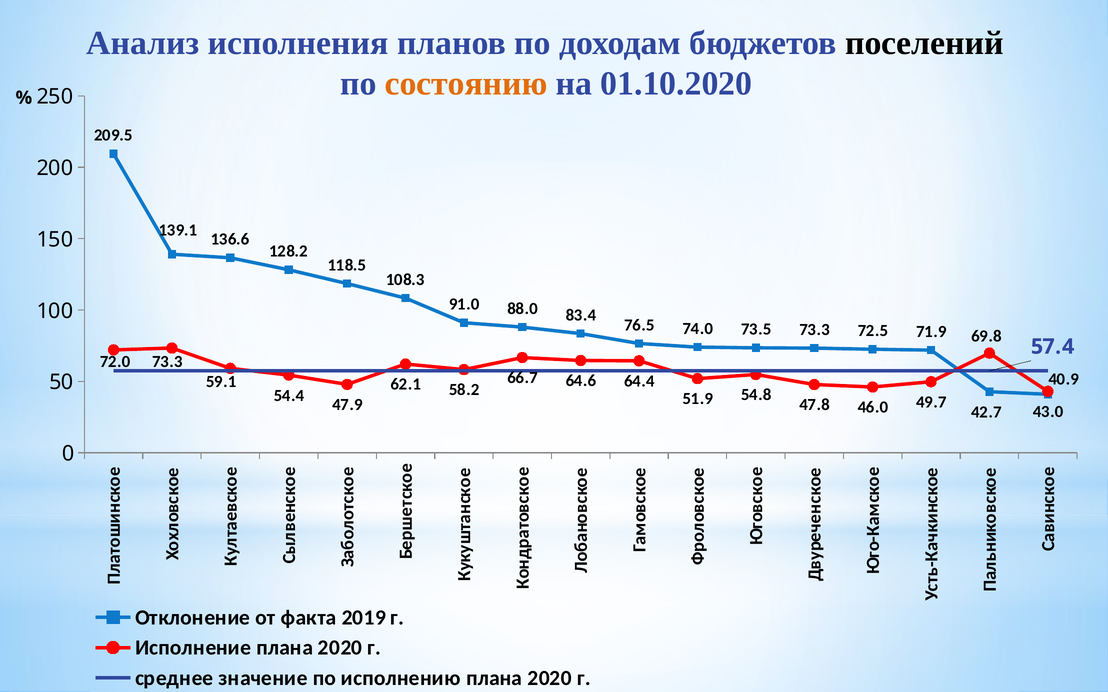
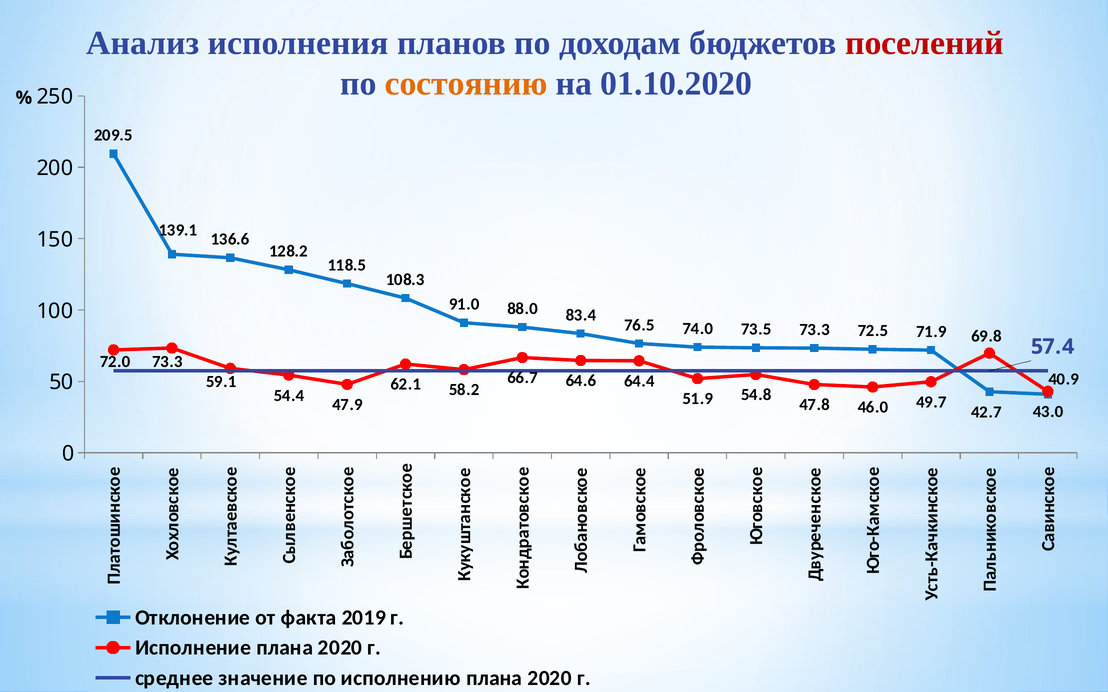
поселений colour: black -> red
